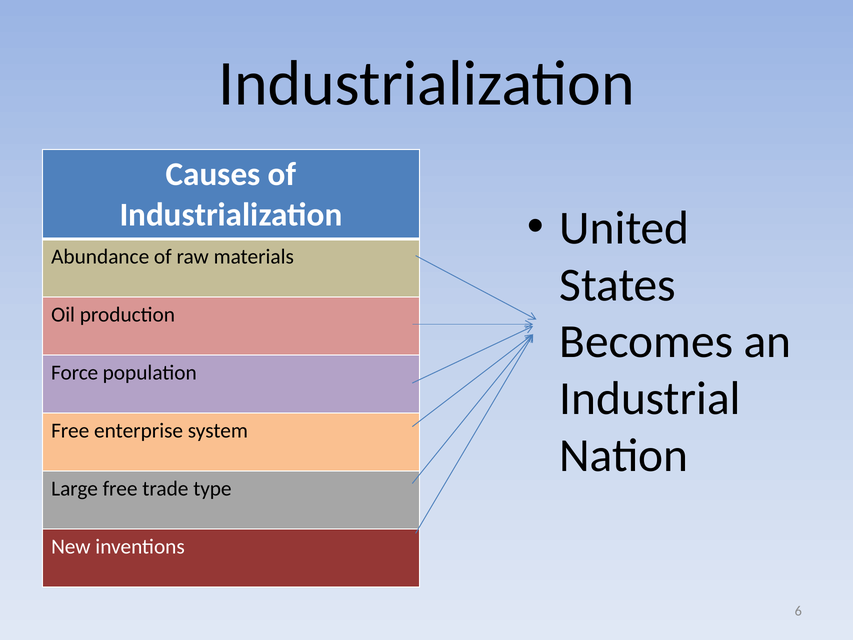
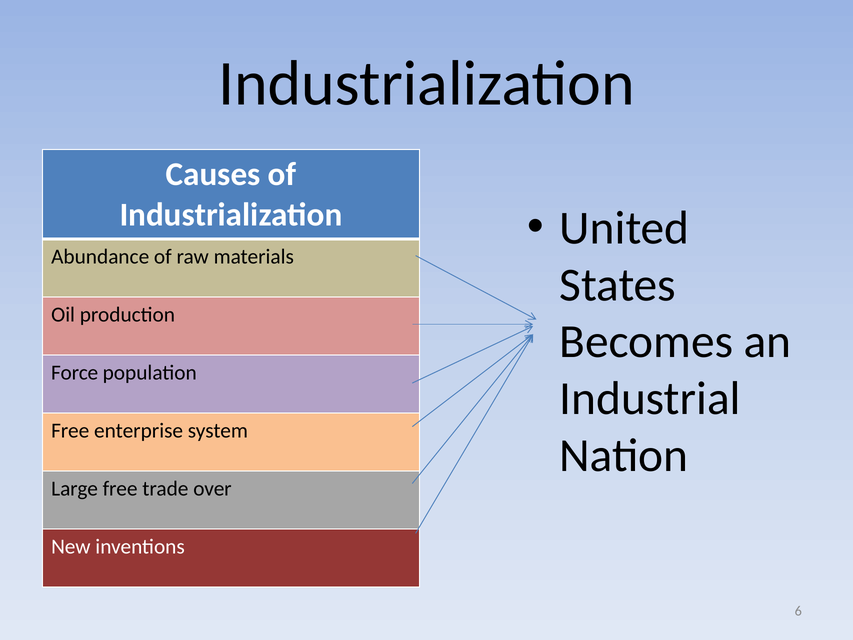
type: type -> over
